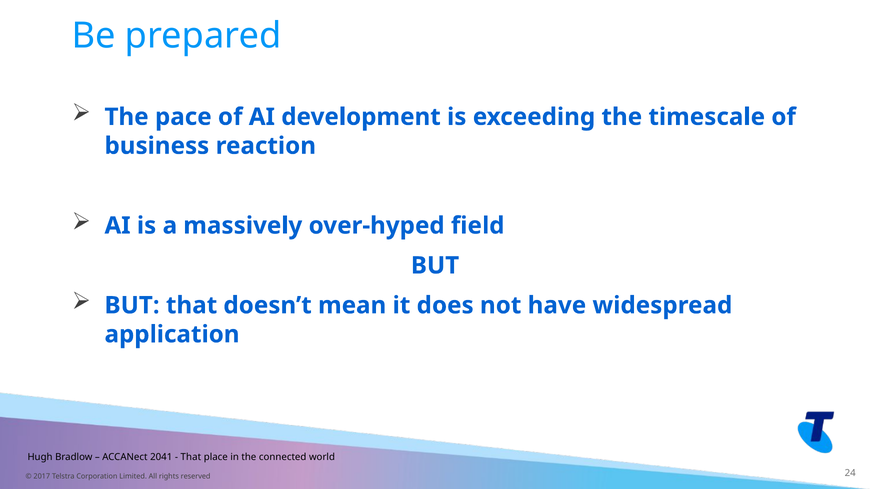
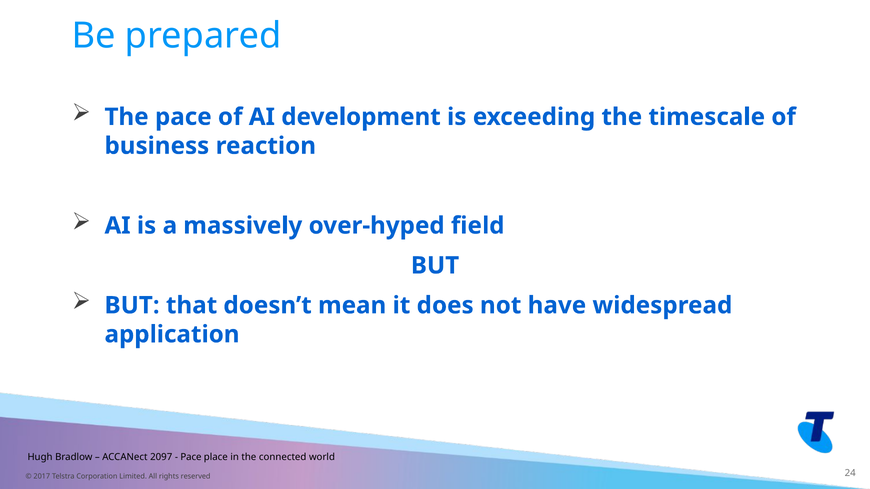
2041: 2041 -> 2097
That at (191, 458): That -> Pace
